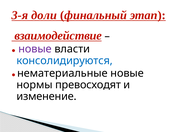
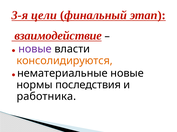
доли: доли -> цели
консолидируются colour: blue -> orange
превосходят: превосходят -> последствия
изменение: изменение -> работника
